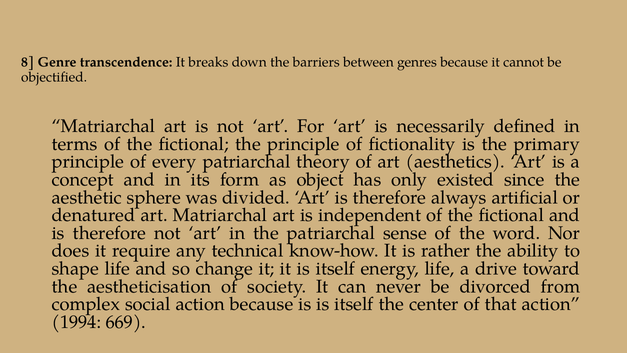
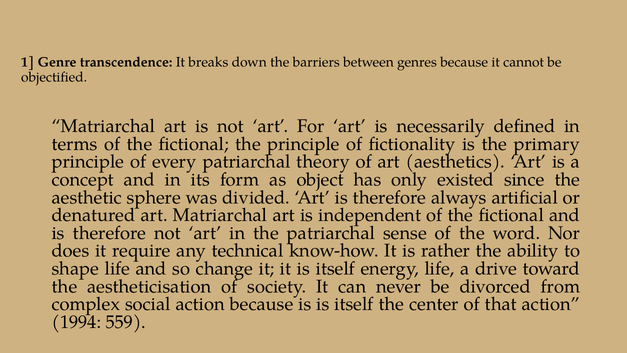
8: 8 -> 1
669: 669 -> 559
